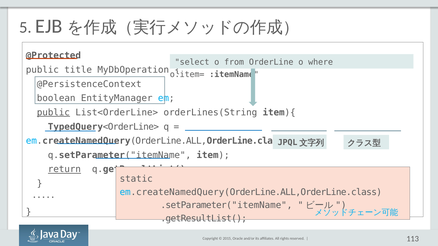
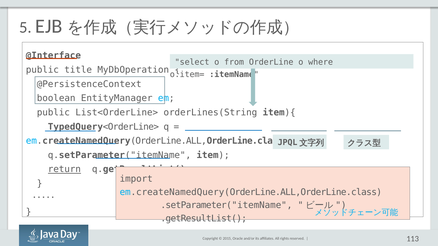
@Protected: @Protected -> @Interface
public at (53, 113) underline: present -> none
static: static -> import
